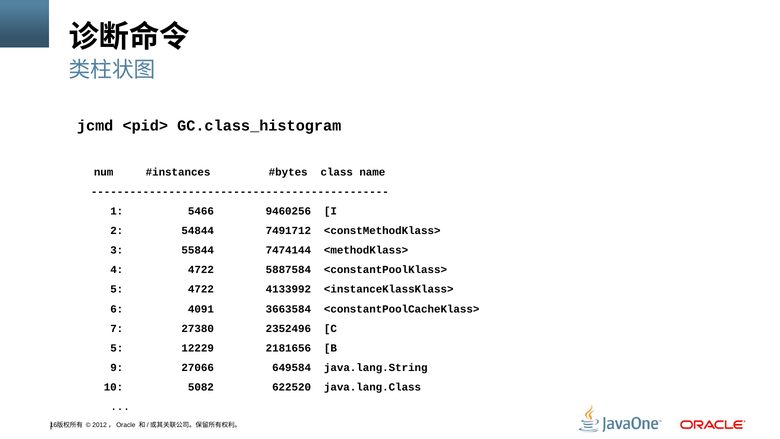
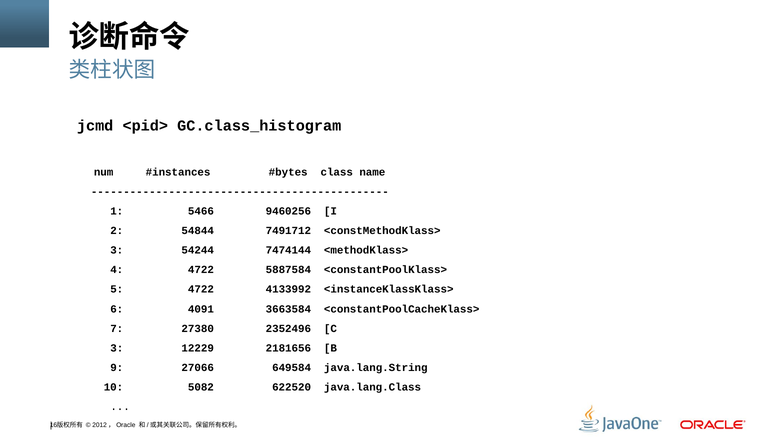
55844: 55844 -> 54244
5 at (117, 348): 5 -> 3
